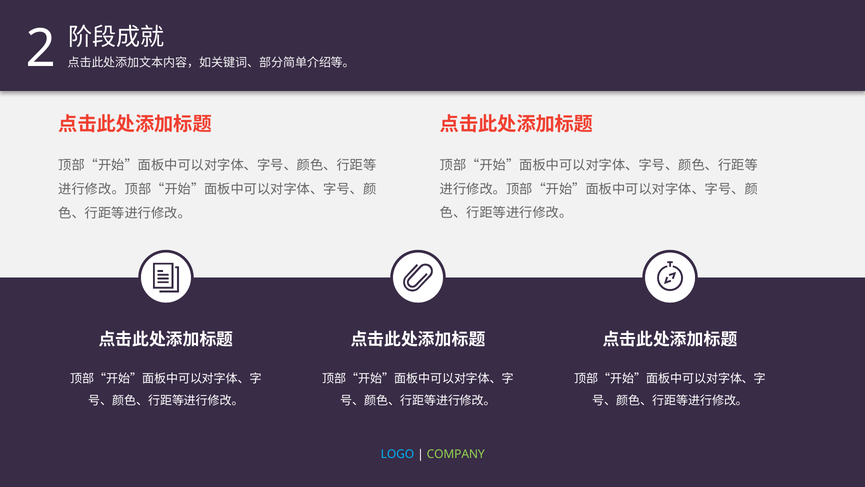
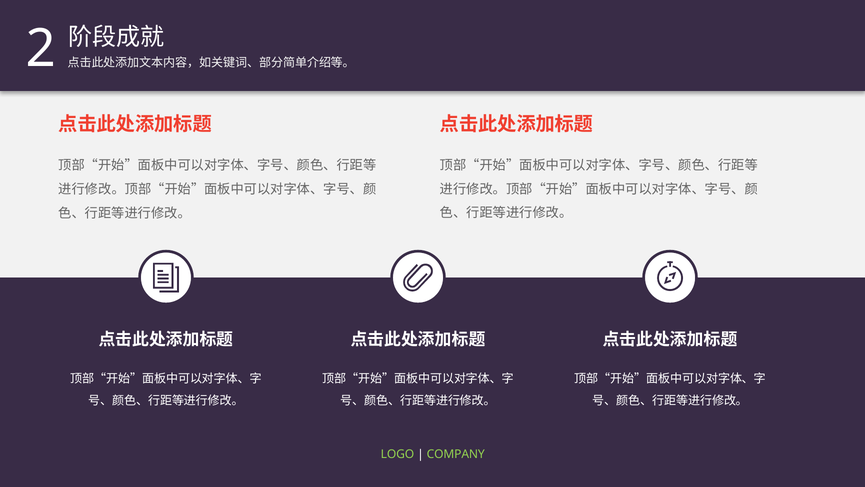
LOGO colour: light blue -> light green
